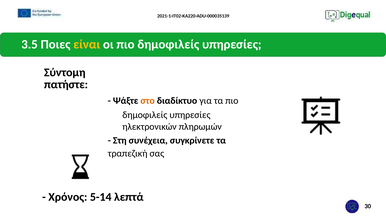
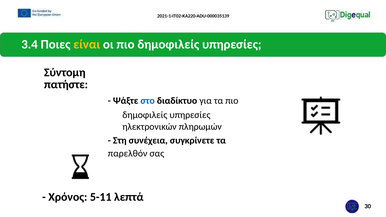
3.5: 3.5 -> 3.4
στο colour: orange -> blue
τραπεζική: τραπεζική -> παρελθόν
5-14: 5-14 -> 5-11
